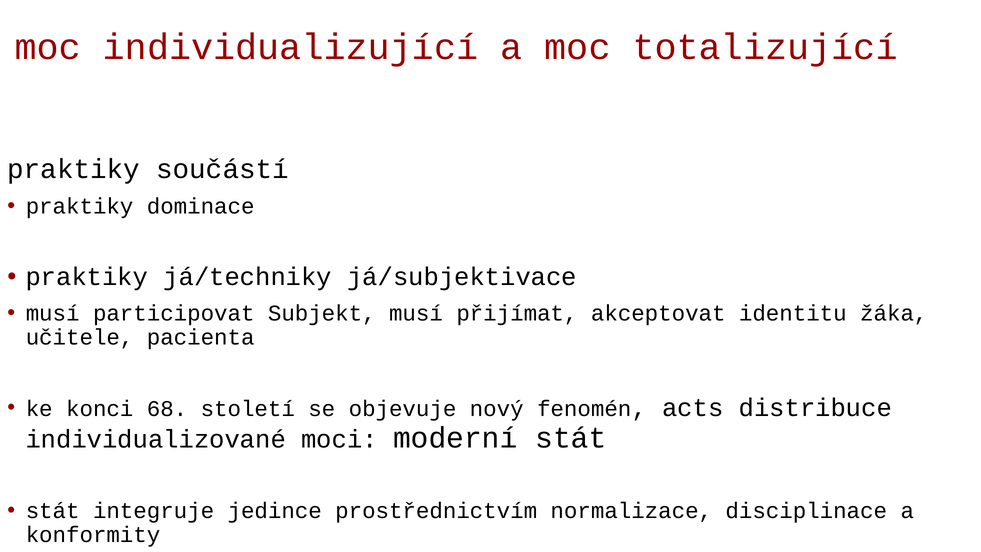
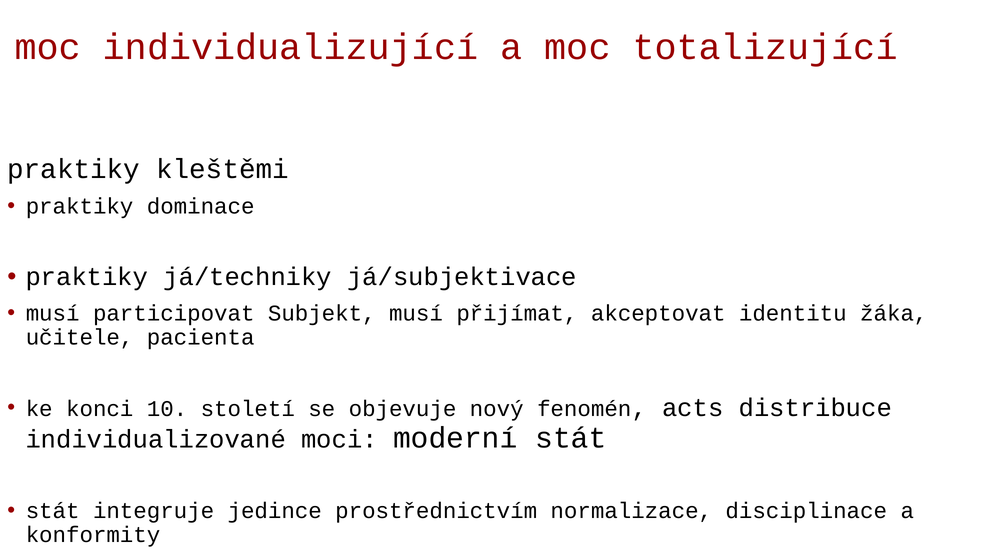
součástí: součástí -> kleštěmi
68: 68 -> 10
